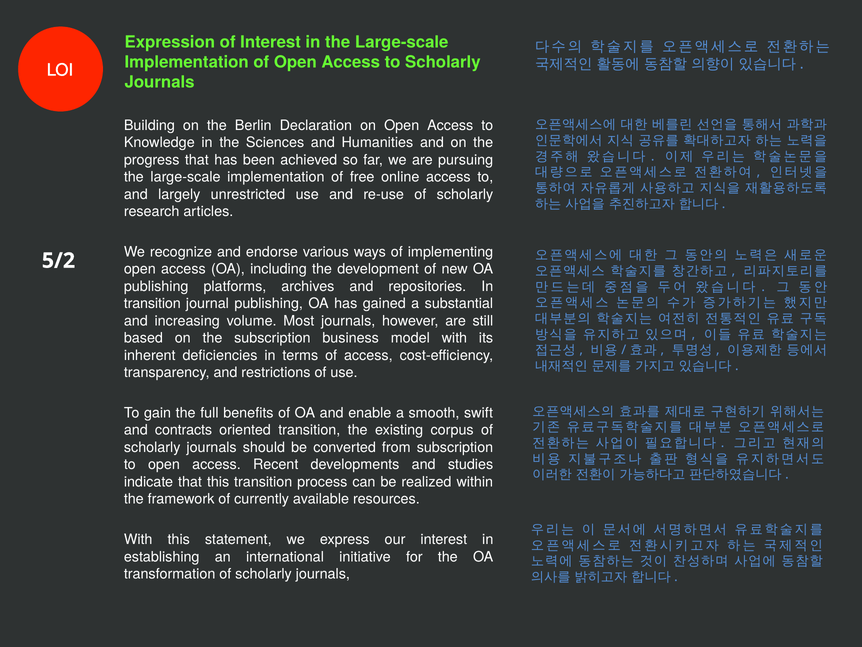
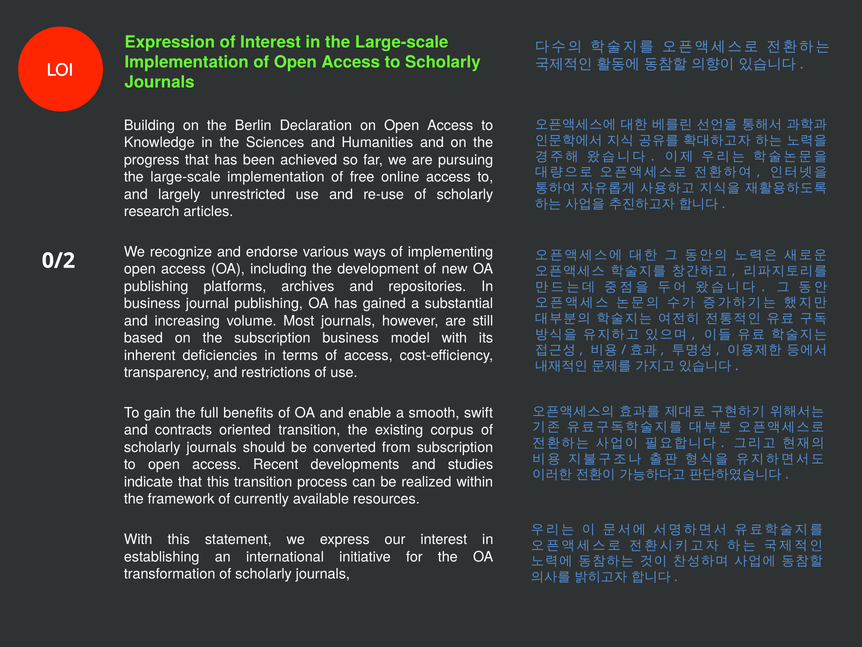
5/2: 5/2 -> 0/2
transition at (152, 303): transition -> business
